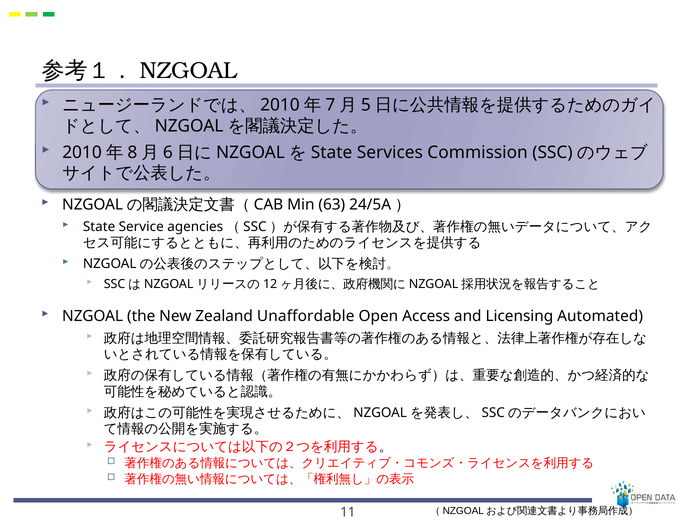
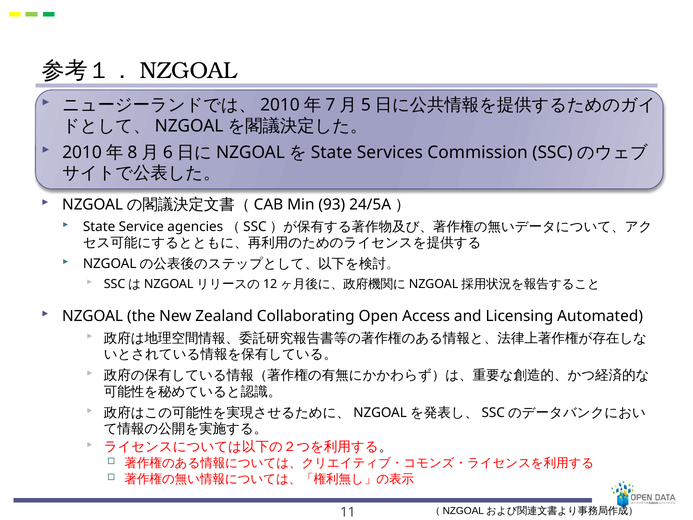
63: 63 -> 93
Unaffordable: Unaffordable -> Collaborating
